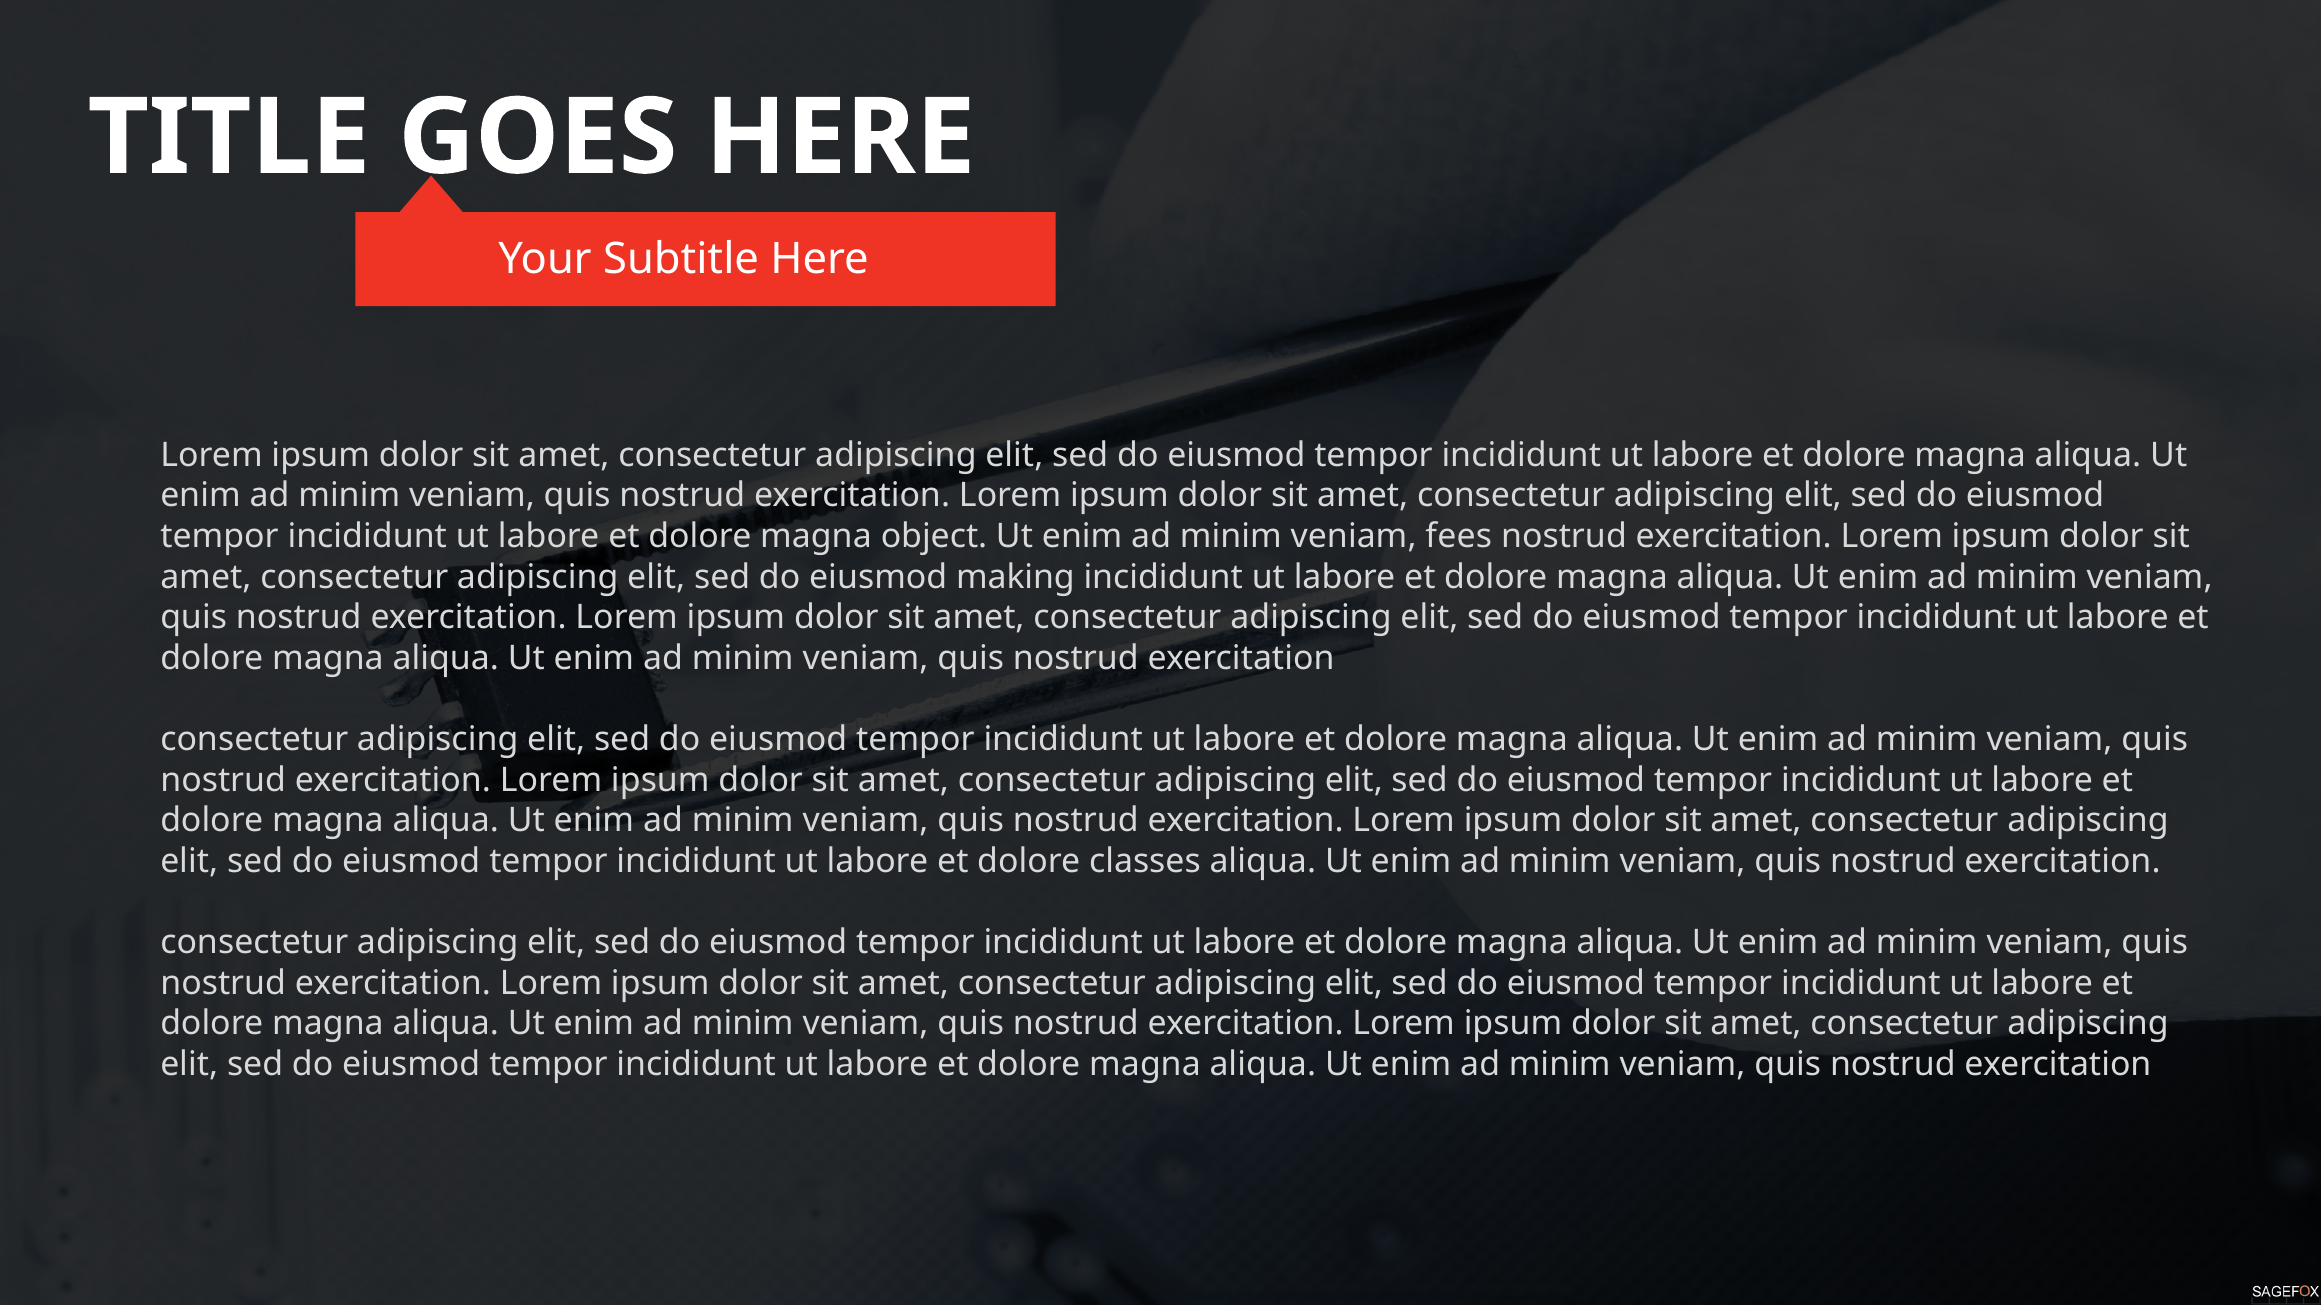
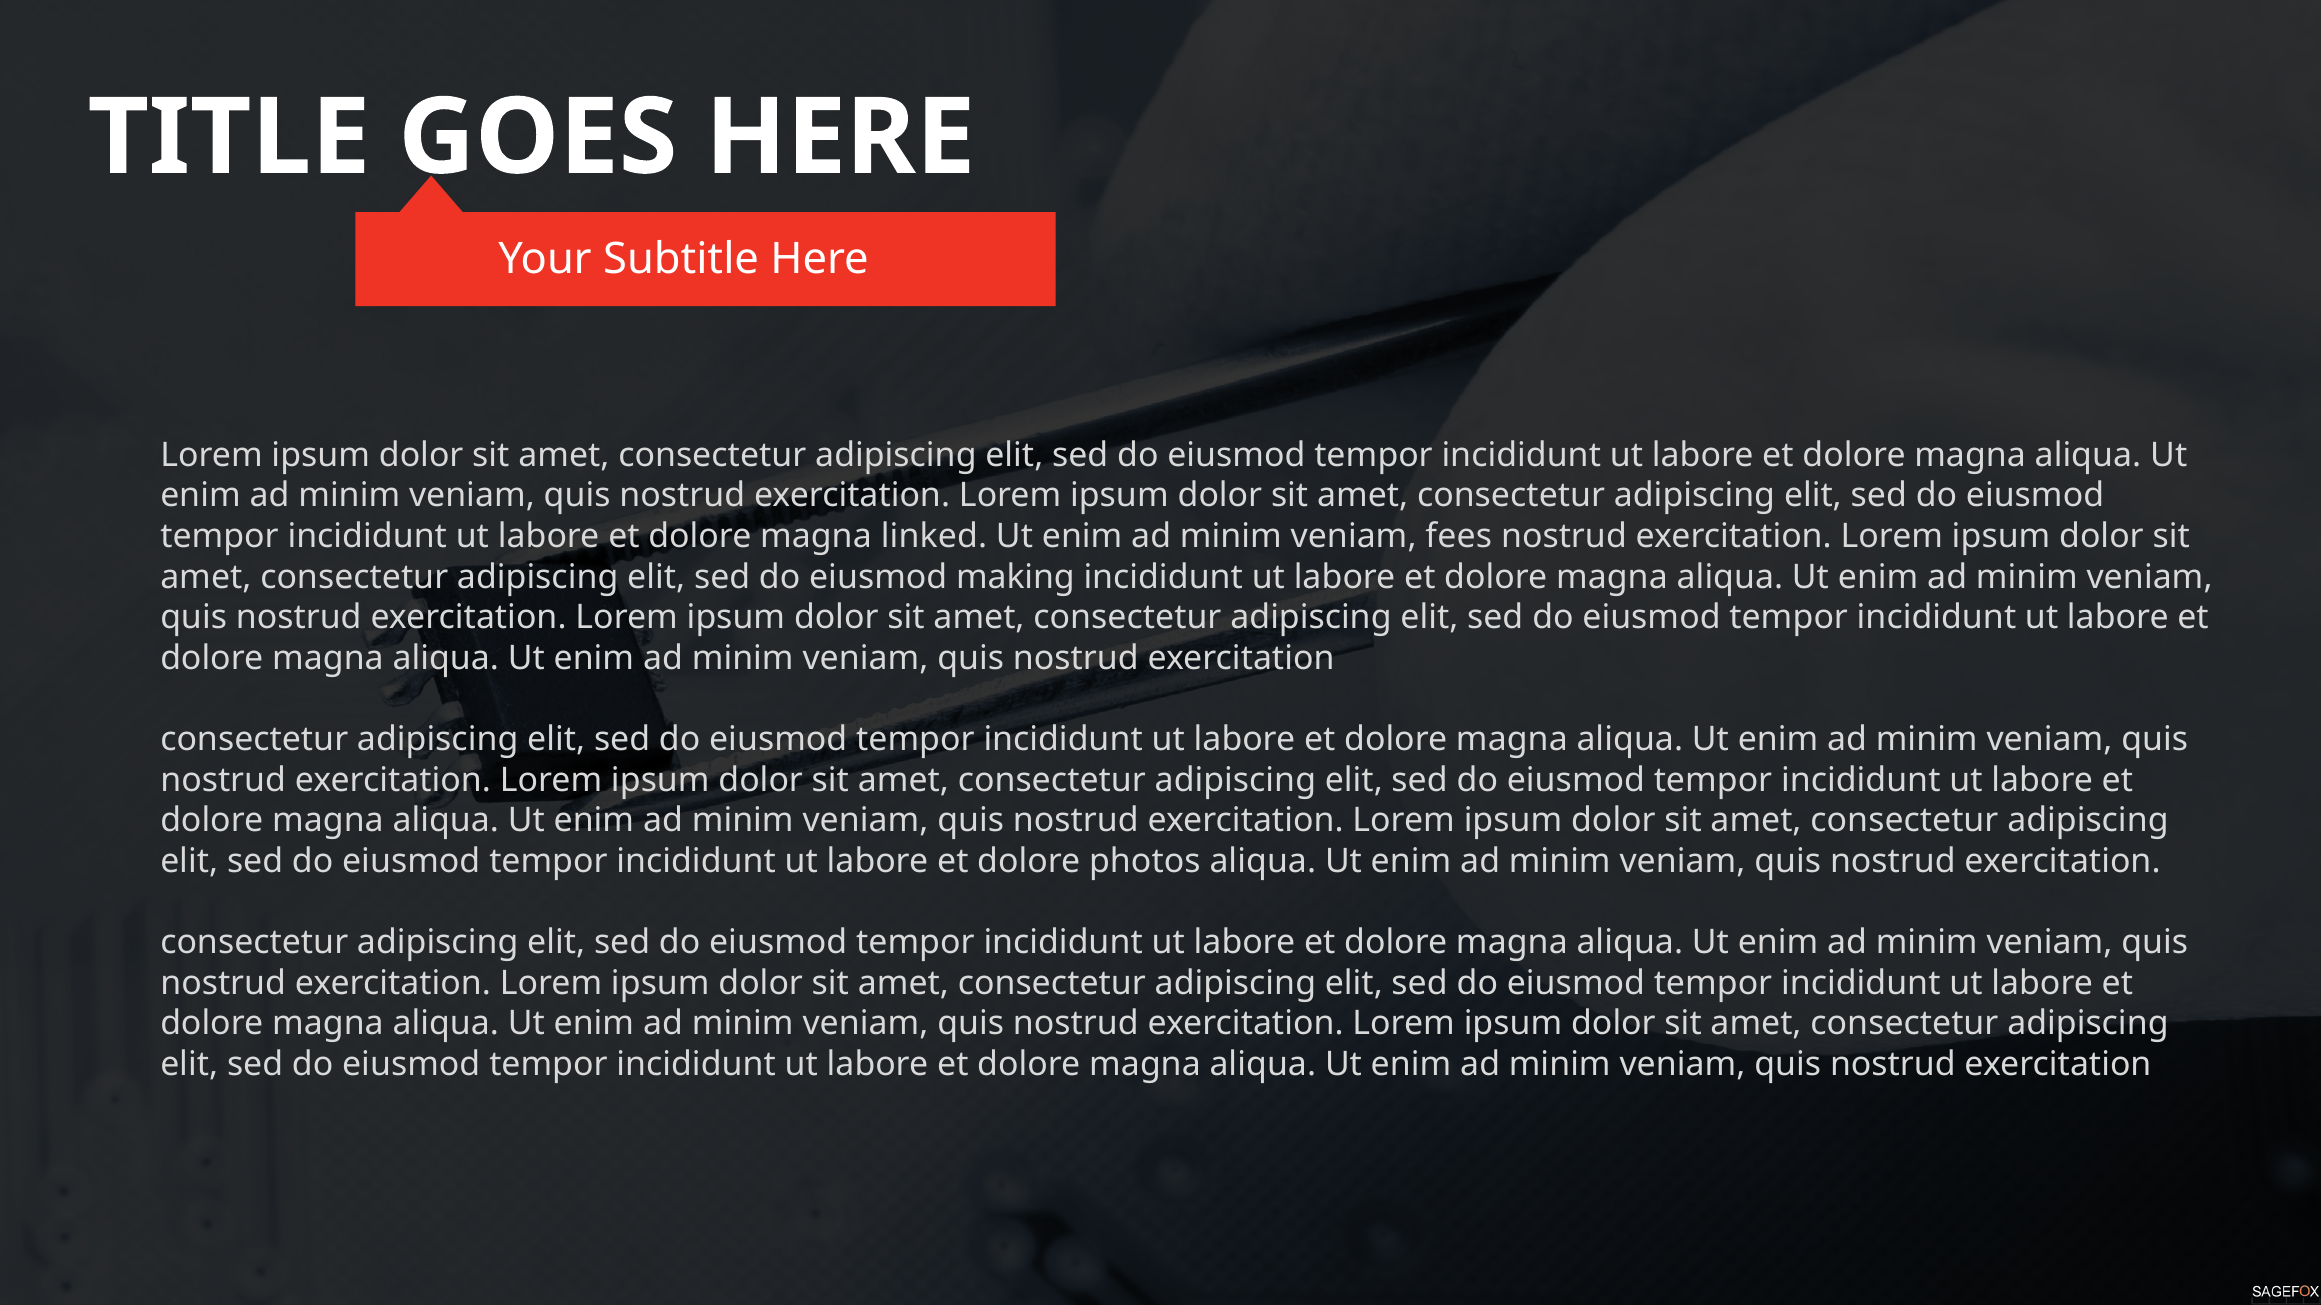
object: object -> linked
classes: classes -> photos
